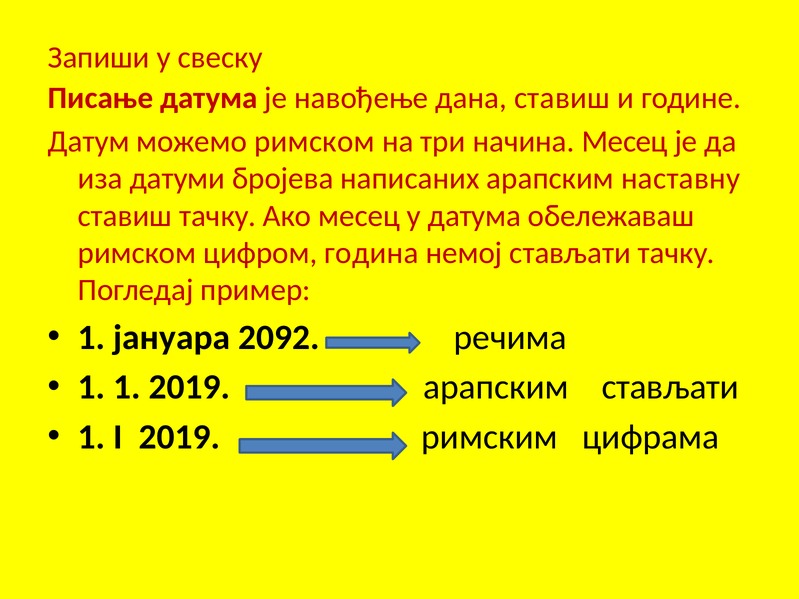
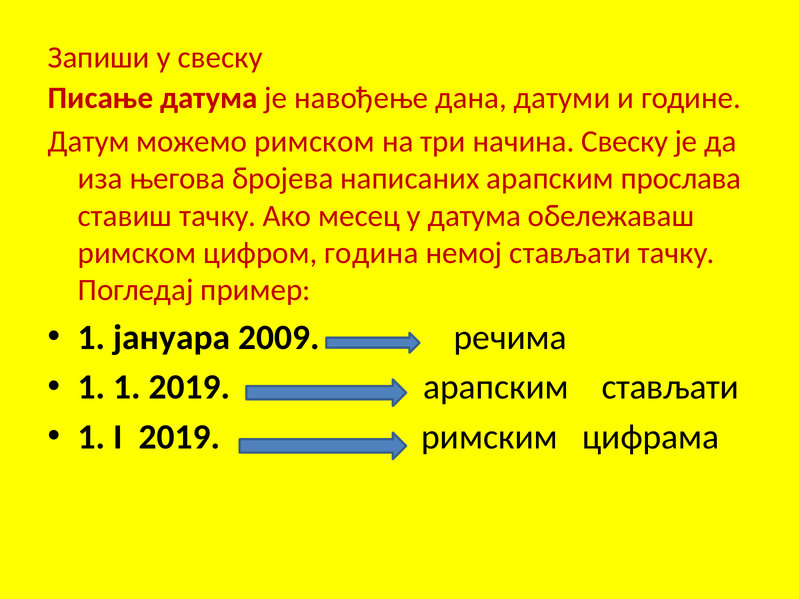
дана ставиш: ставиш -> датуми
начина Месец: Месец -> Свеску
датуми: датуми -> његова
наставну: наставну -> прослава
2092: 2092 -> 2009
